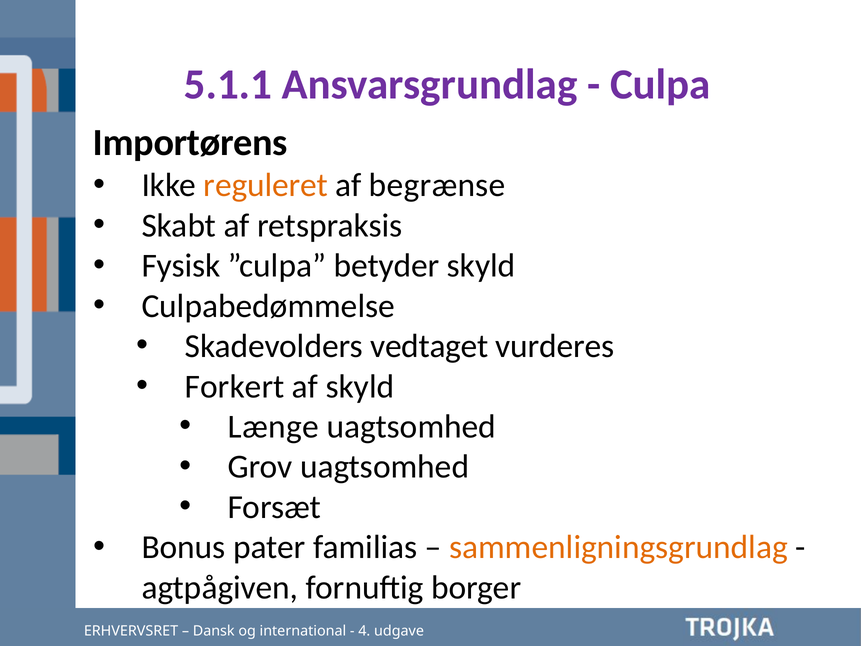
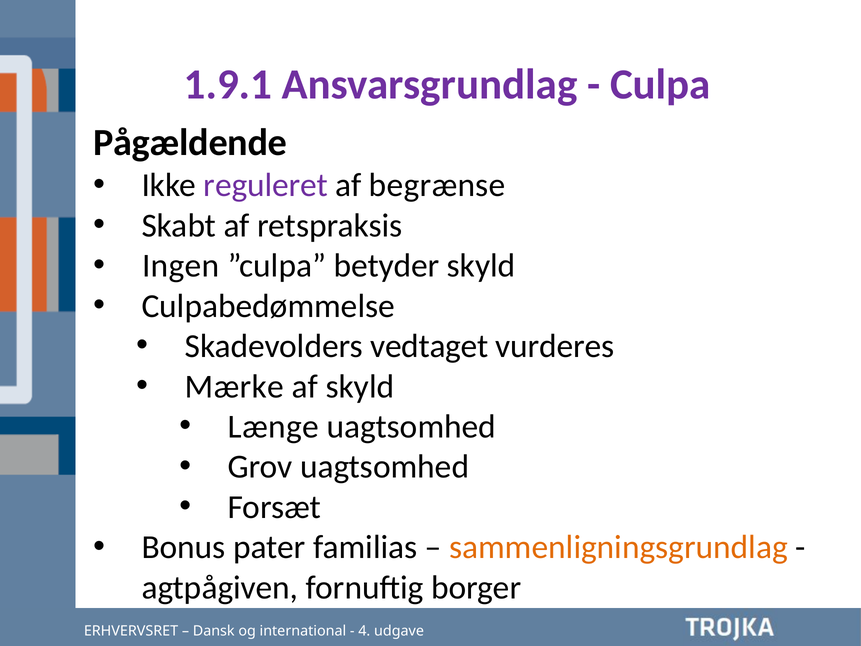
5.1.1: 5.1.1 -> 1.9.1
Importørens: Importørens -> Pågældende
reguleret colour: orange -> purple
Fysisk: Fysisk -> Ingen
Forkert: Forkert -> Mærke
